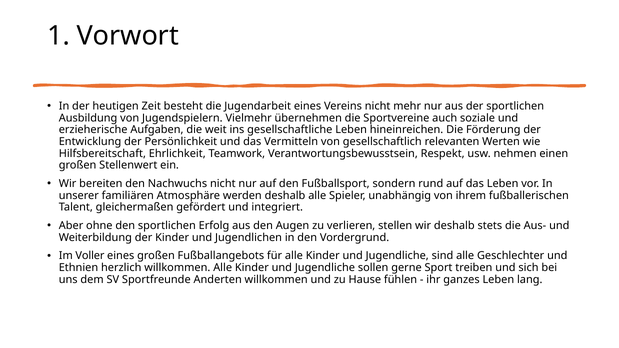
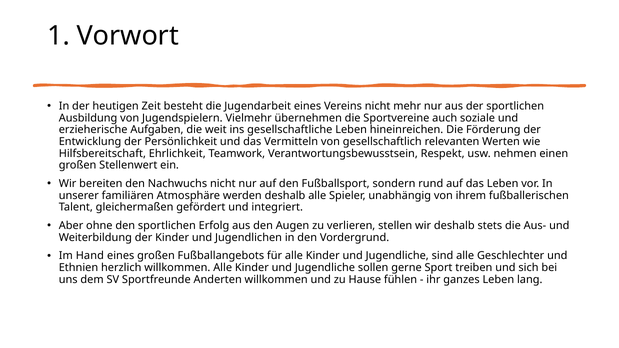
Voller: Voller -> Hand
